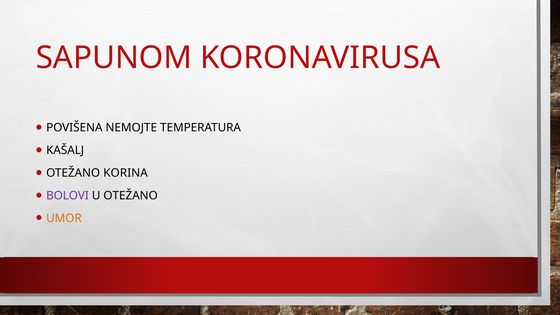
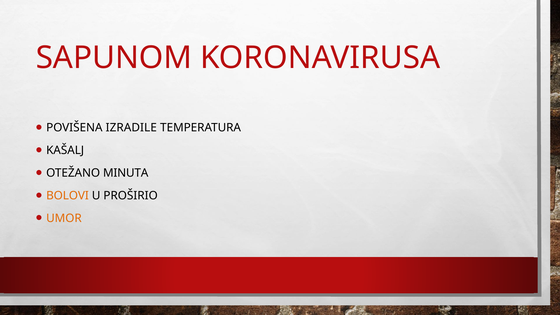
NEMOJTE: NEMOJTE -> IZRADILE
KORINA: KORINA -> MINUTA
BOLOVI colour: purple -> orange
U OTEŽANO: OTEŽANO -> PROŠIRIO
